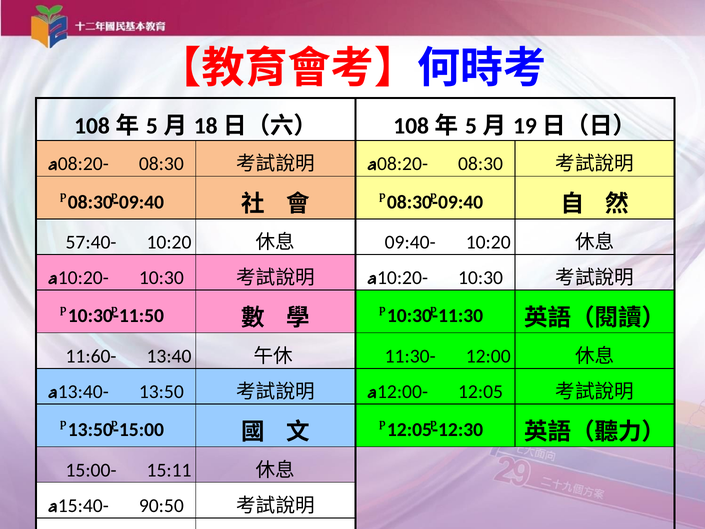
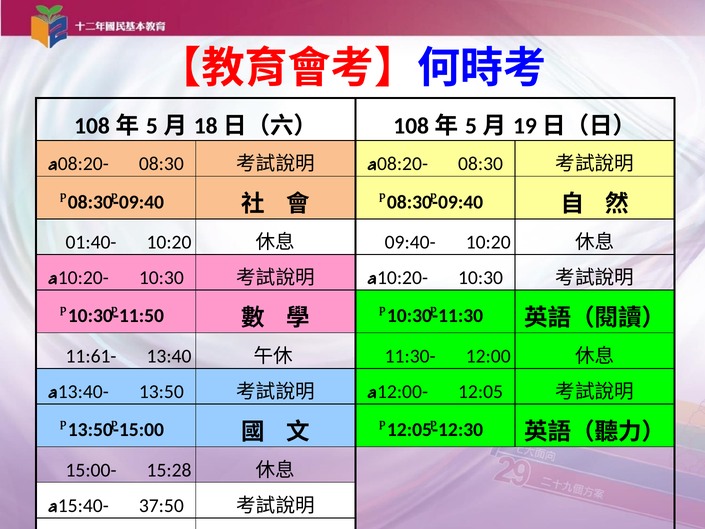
57:40-: 57:40- -> 01:40-
11:60-: 11:60- -> 11:61-
15:11: 15:11 -> 15:28
90:50: 90:50 -> 37:50
